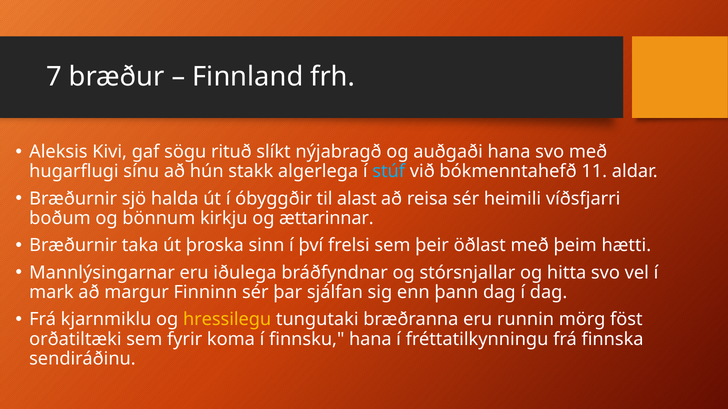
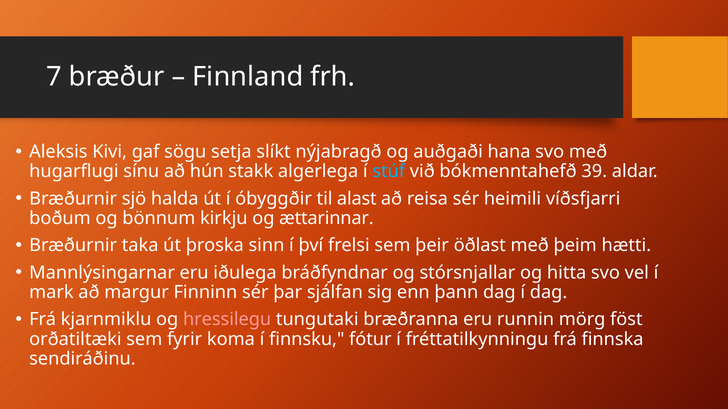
rituð: rituð -> setja
11: 11 -> 39
hressilegu colour: yellow -> pink
finnsku hana: hana -> fótur
